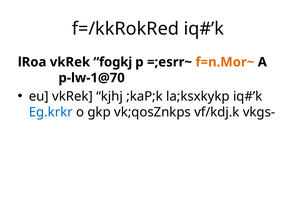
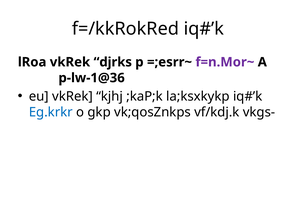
fogkj: fogkj -> djrks
f=n.Mor~ colour: orange -> purple
p-lw-1@70: p-lw-1@70 -> p-lw-1@36
